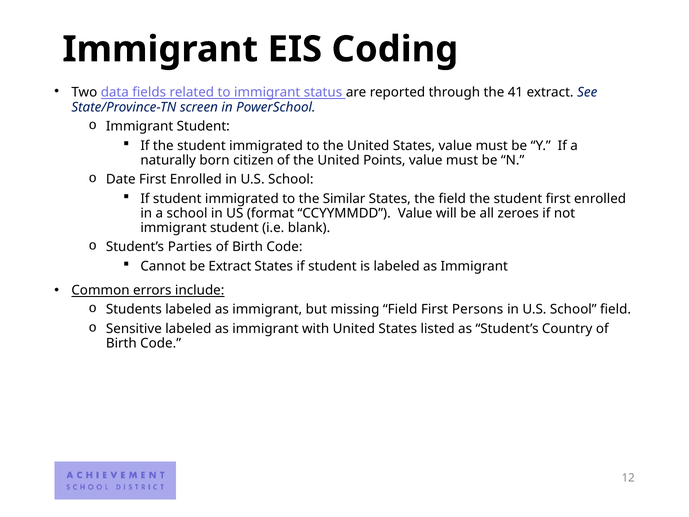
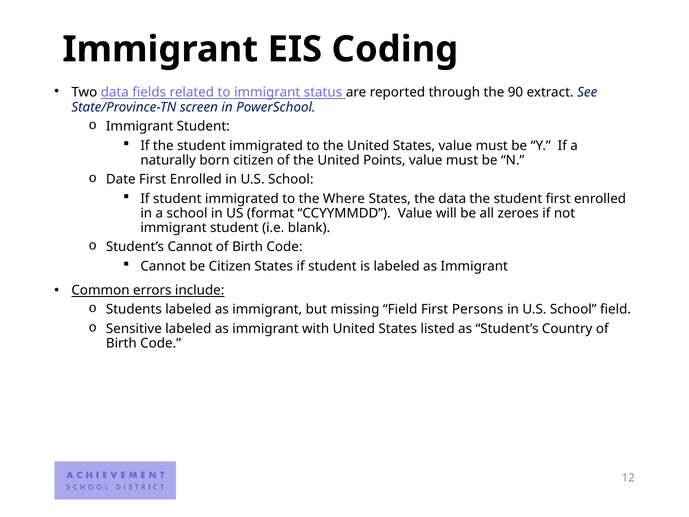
41: 41 -> 90
Similar: Similar -> Where
the field: field -> data
Student’s Parties: Parties -> Cannot
be Extract: Extract -> Citizen
